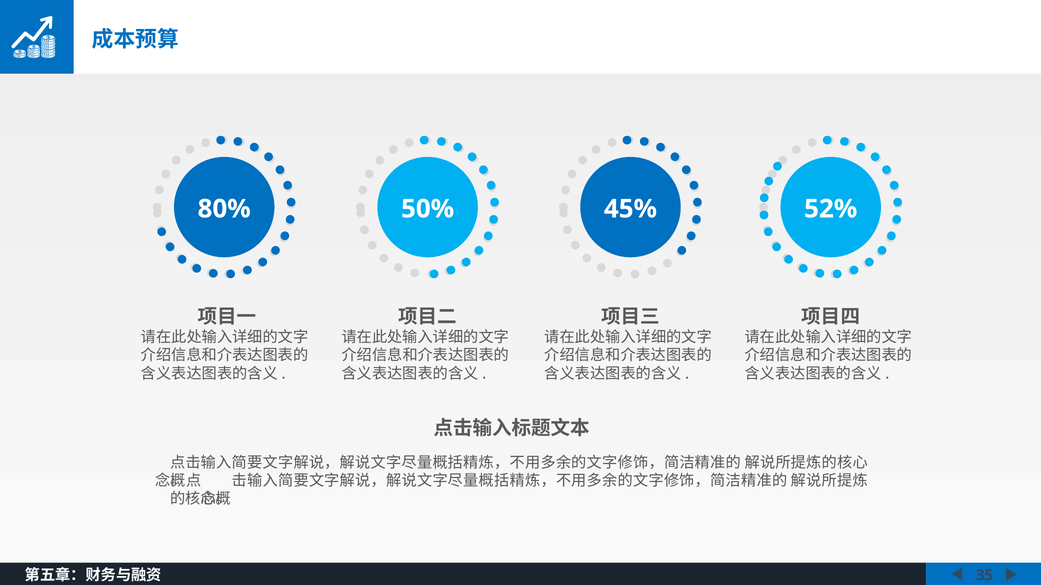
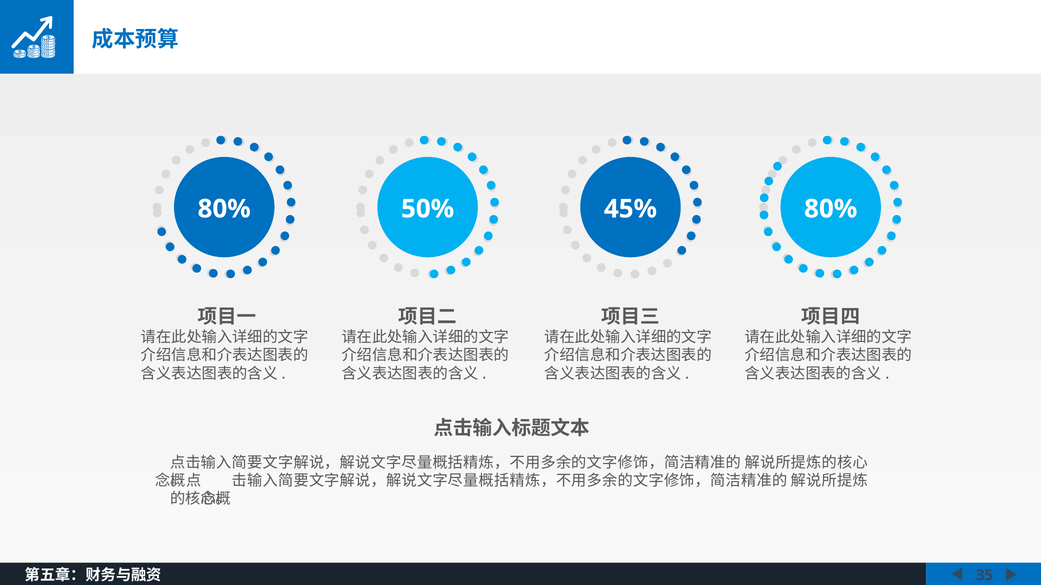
52% at (831, 209): 52% -> 80%
